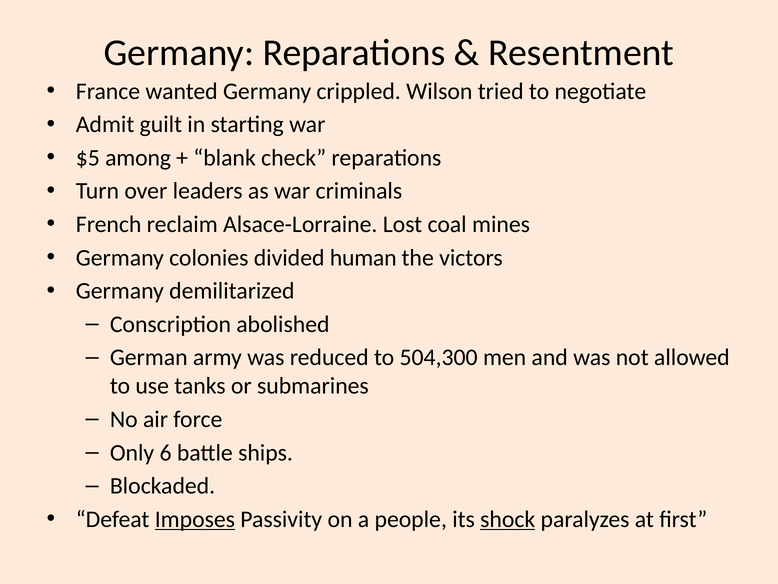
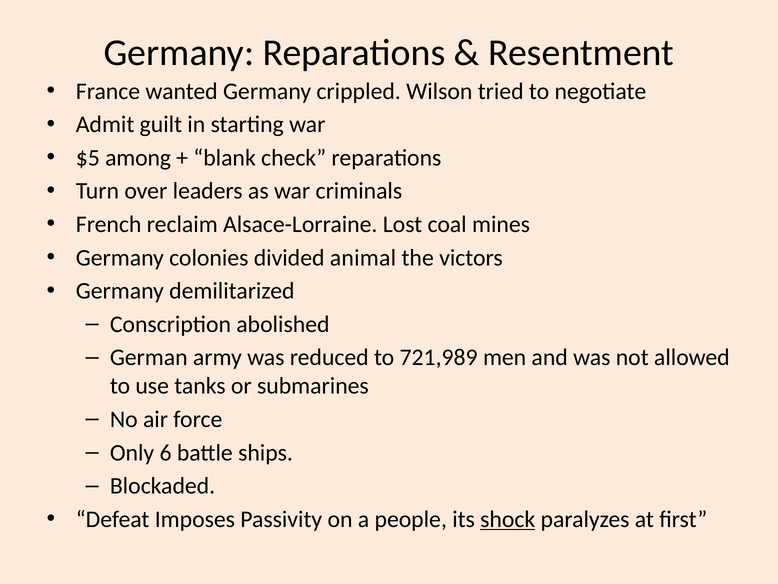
human: human -> animal
504,300: 504,300 -> 721,989
Imposes underline: present -> none
